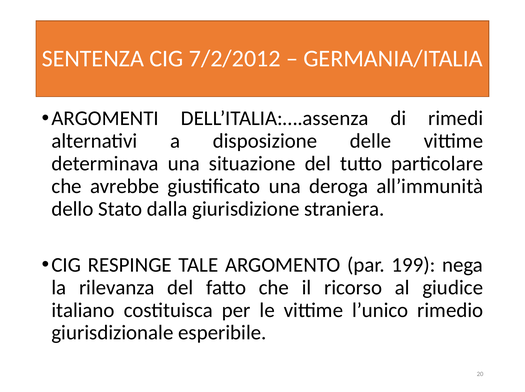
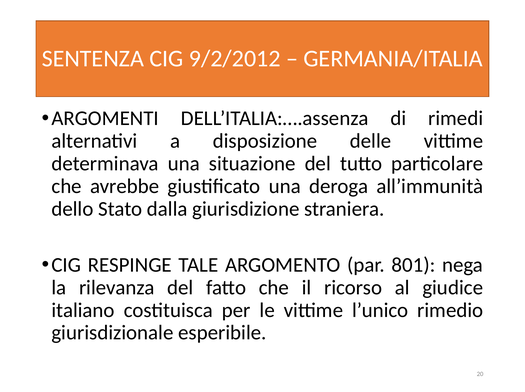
7/2/2012: 7/2/2012 -> 9/2/2012
199: 199 -> 801
